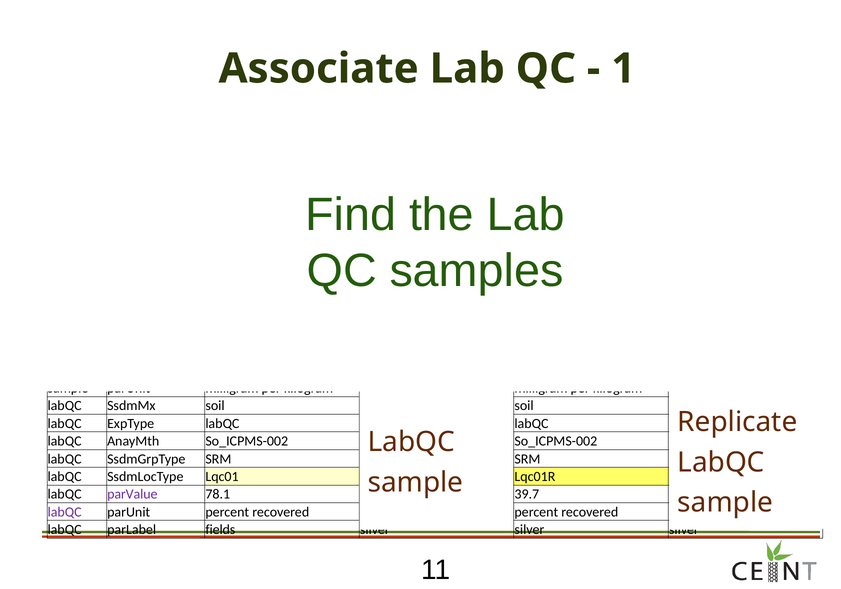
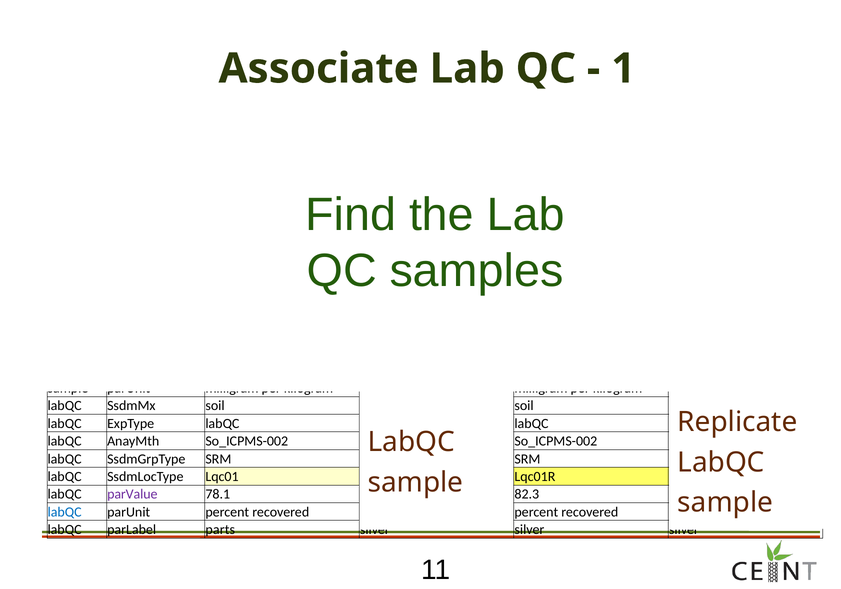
39.7: 39.7 -> 82.3
labQC at (65, 512) colour: purple -> blue
fields: fields -> parts
